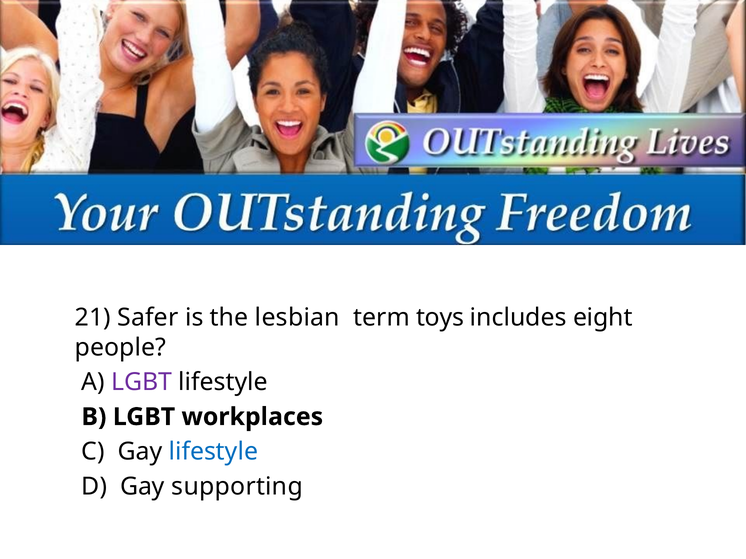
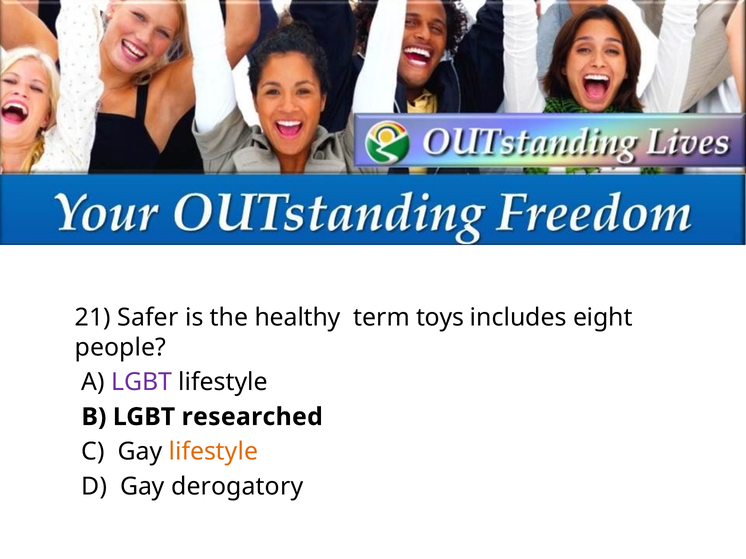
lesbian: lesbian -> healthy
workplaces: workplaces -> researched
lifestyle at (213, 452) colour: blue -> orange
supporting: supporting -> derogatory
